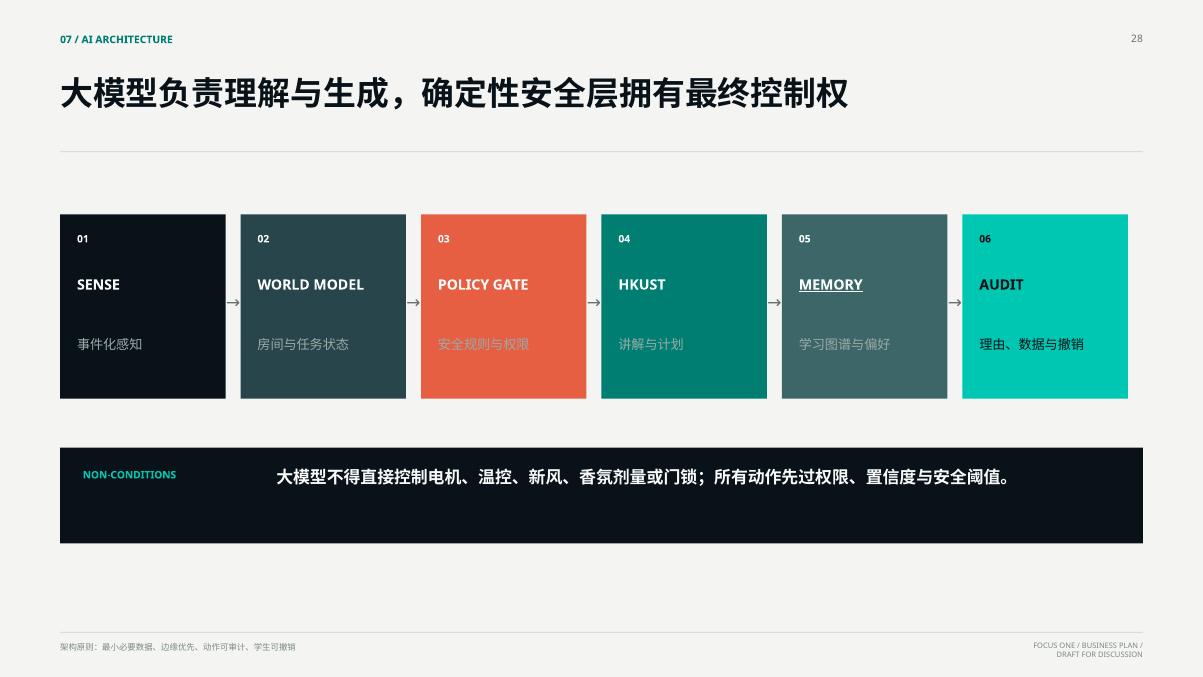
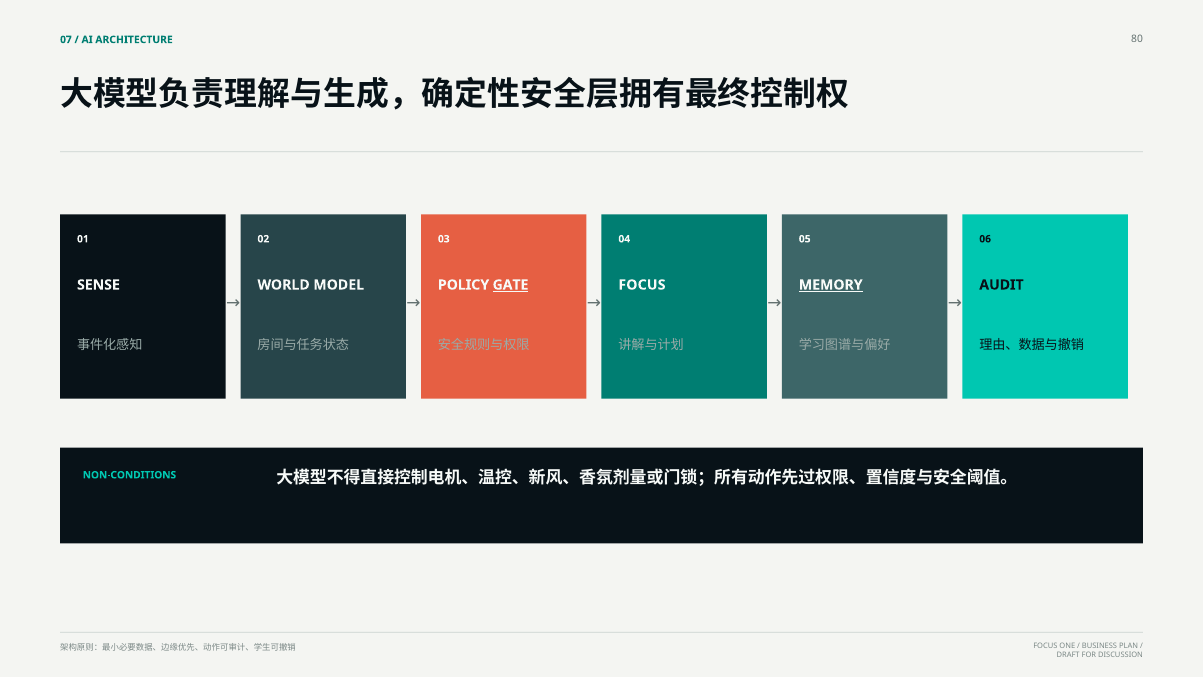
28: 28 -> 80
GATE underline: none -> present
HKUST at (642, 285): HKUST -> FOCUS
